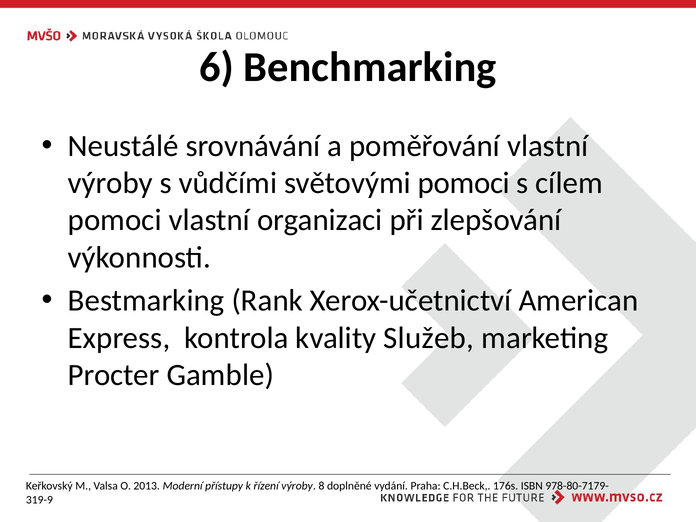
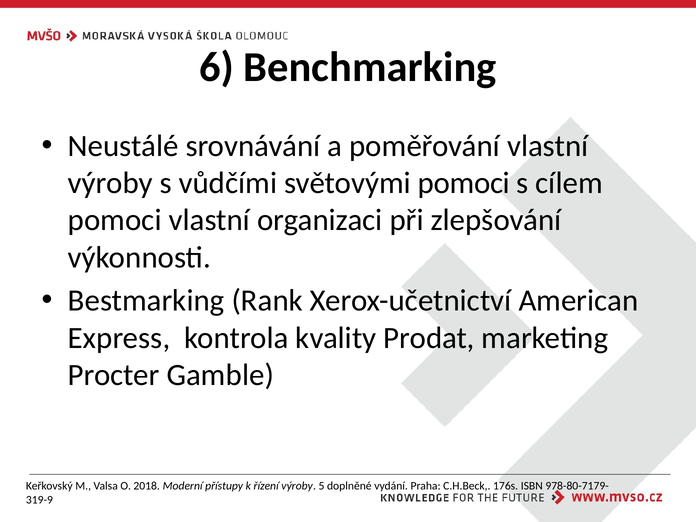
Služeb: Služeb -> Prodat
2013: 2013 -> 2018
8: 8 -> 5
